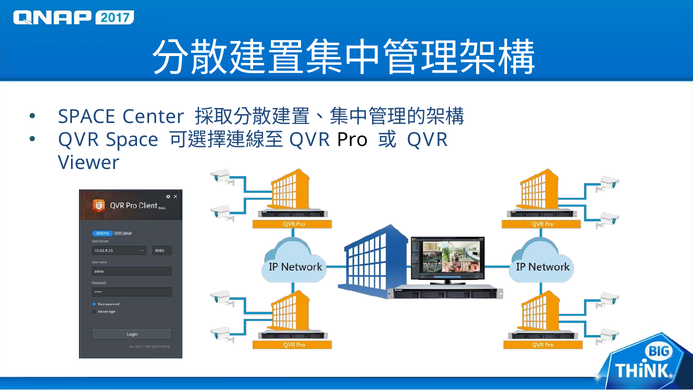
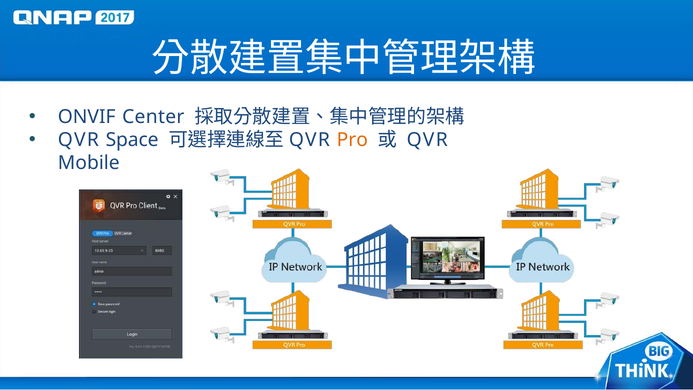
SPACE at (87, 117): SPACE -> ONVIF
Pro colour: black -> orange
Viewer: Viewer -> Mobile
